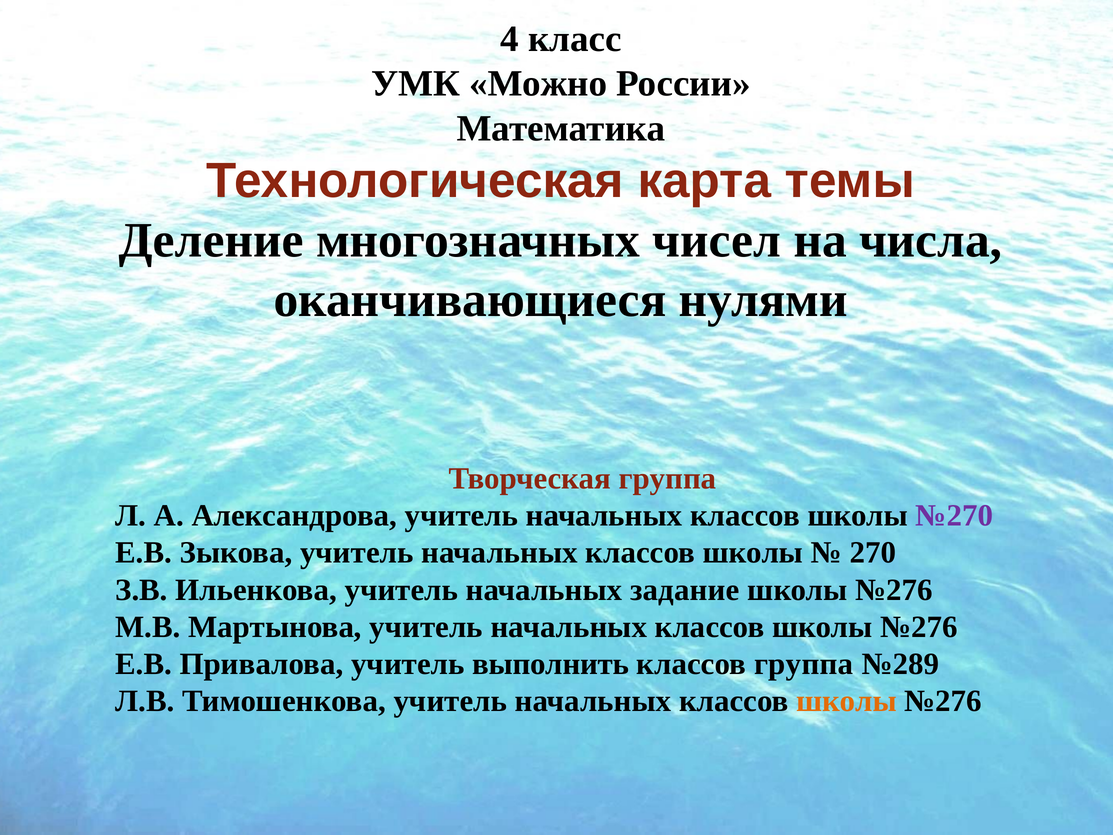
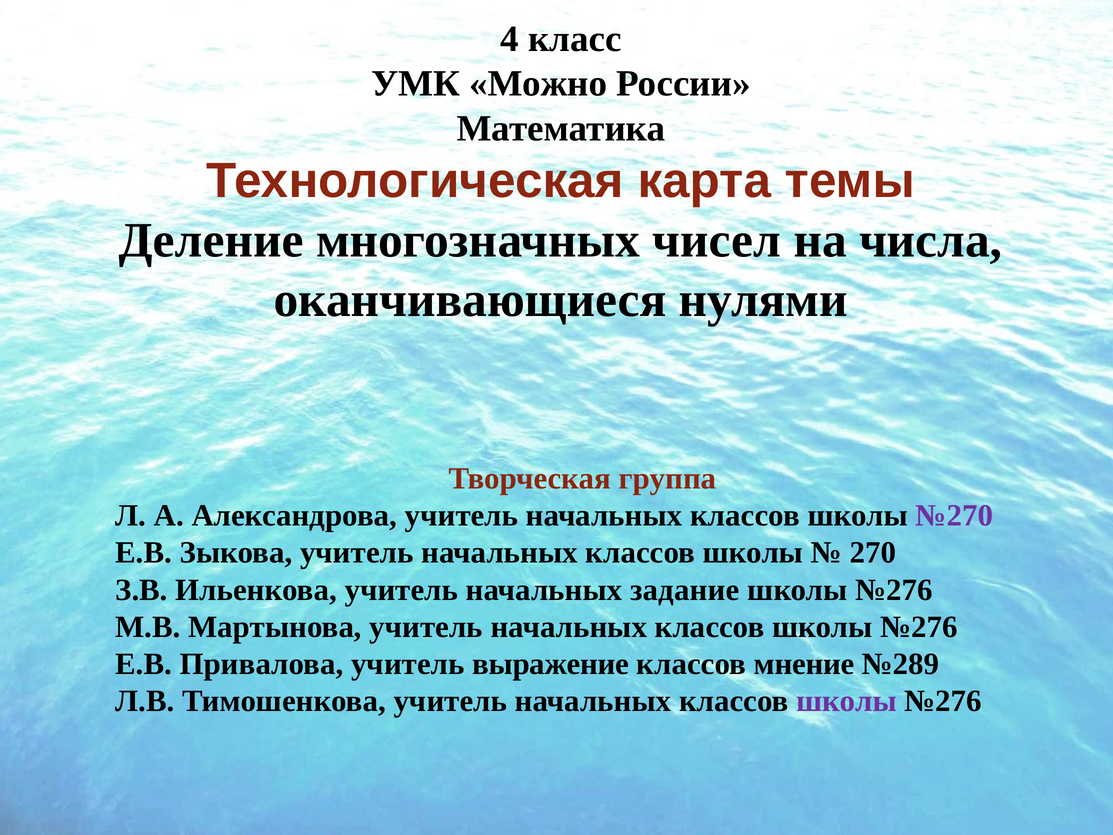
выполнить: выполнить -> выражение
классов группа: группа -> мнение
школы at (847, 701) colour: orange -> purple
